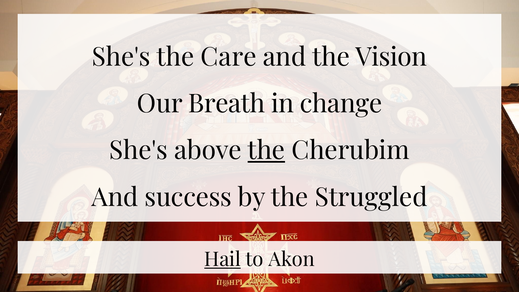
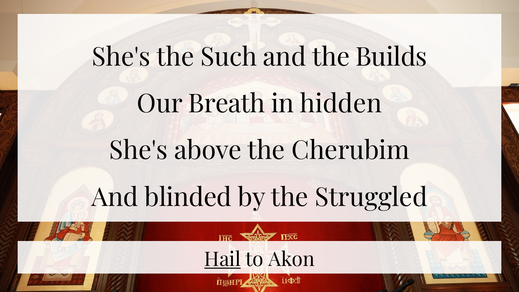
Care: Care -> Such
Vision: Vision -> Builds
change: change -> hidden
the at (266, 151) underline: present -> none
success: success -> blinded
